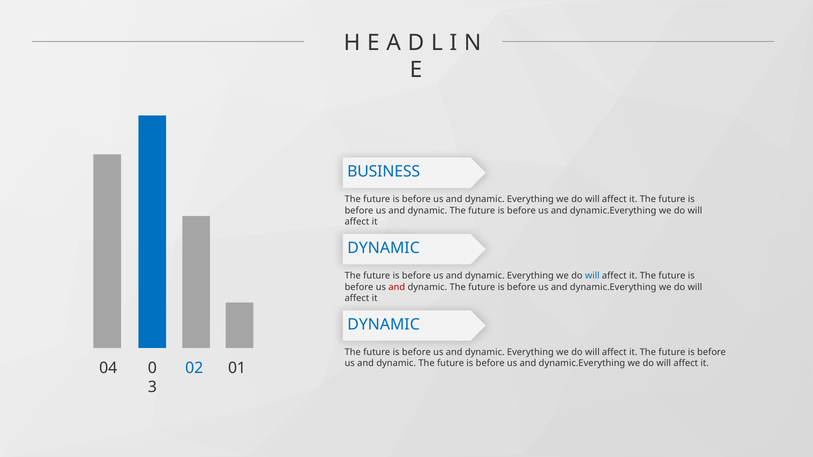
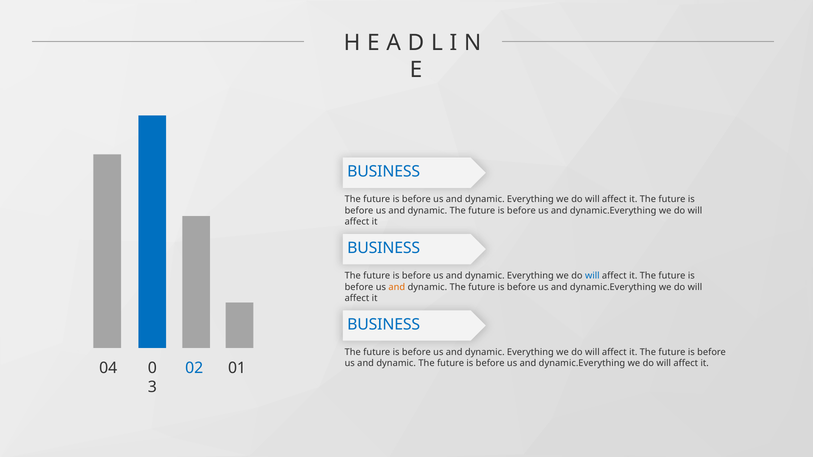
DYNAMIC at (384, 248): DYNAMIC -> BUSINESS
and at (397, 287) colour: red -> orange
DYNAMIC at (384, 325): DYNAMIC -> BUSINESS
